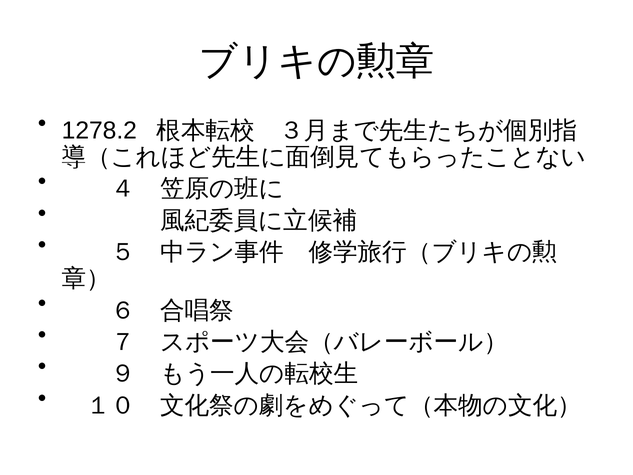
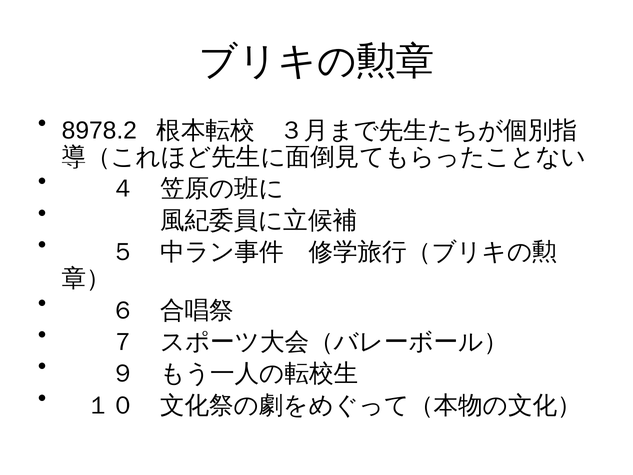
1278.2: 1278.2 -> 8978.2
